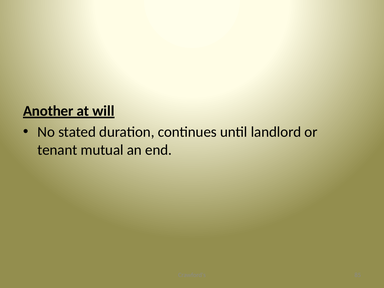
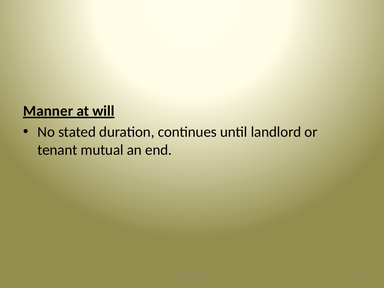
Another: Another -> Manner
